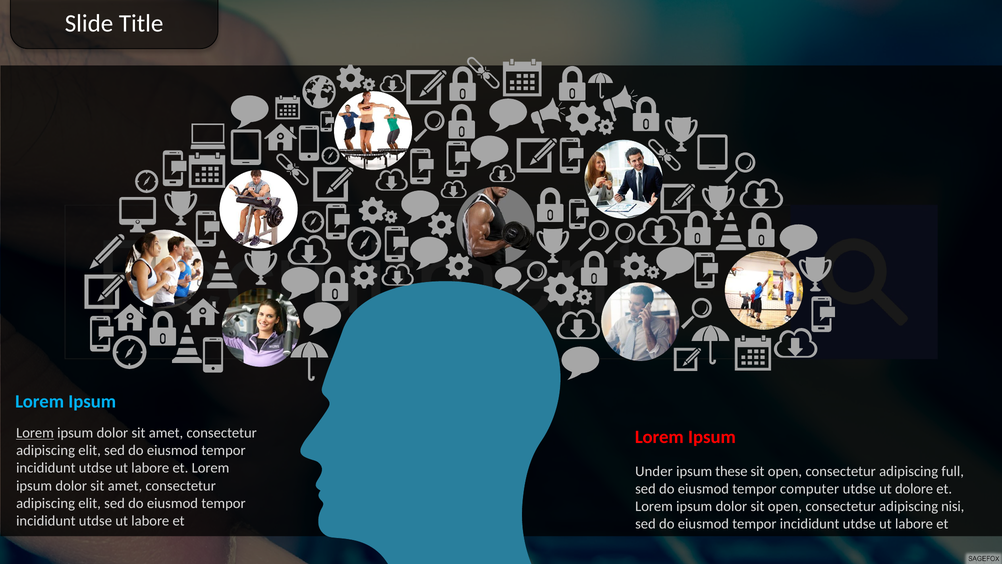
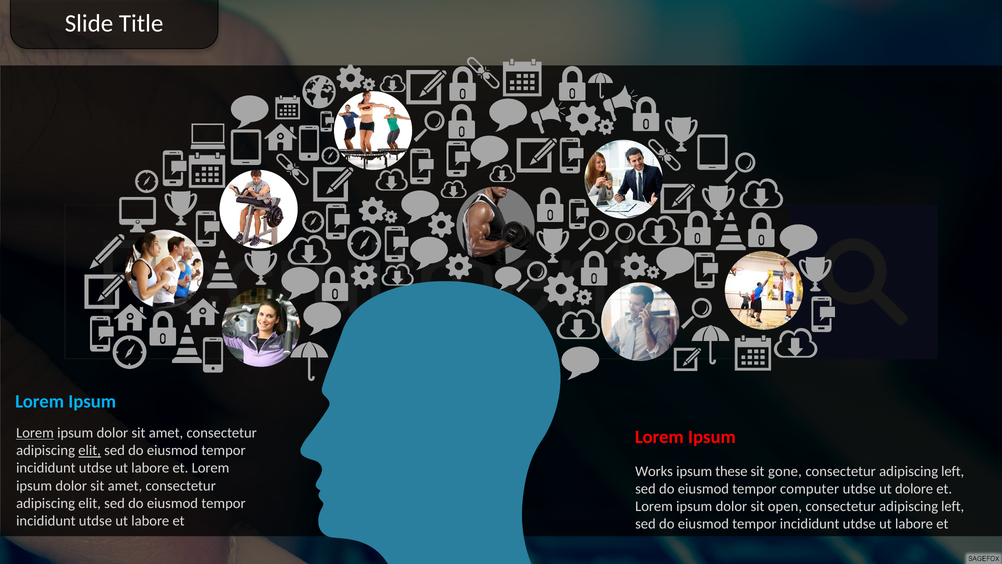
elit at (90, 450) underline: none -> present
Under: Under -> Works
open at (785, 471): open -> gone
full at (953, 471): full -> left
nisi at (953, 506): nisi -> left
